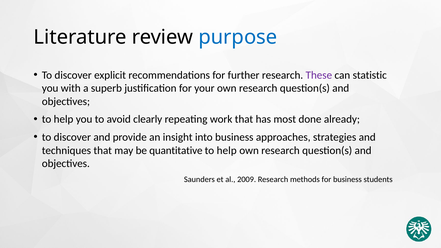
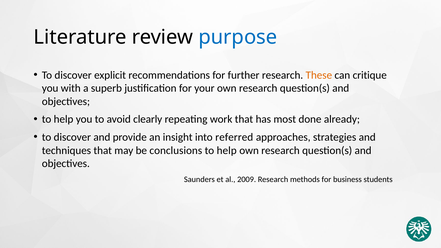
These colour: purple -> orange
statistic: statistic -> critique
into business: business -> referred
quantitative: quantitative -> conclusions
